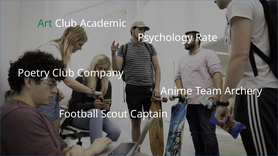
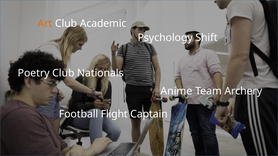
Art colour: green -> orange
Rate: Rate -> Shift
Company: Company -> Nationals
Scout: Scout -> Flight
